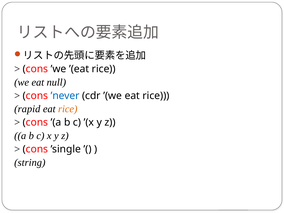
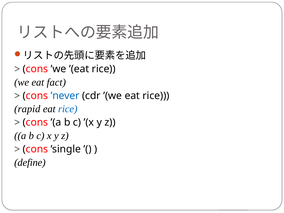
null: null -> fact
rice at (68, 109) colour: orange -> blue
string: string -> define
